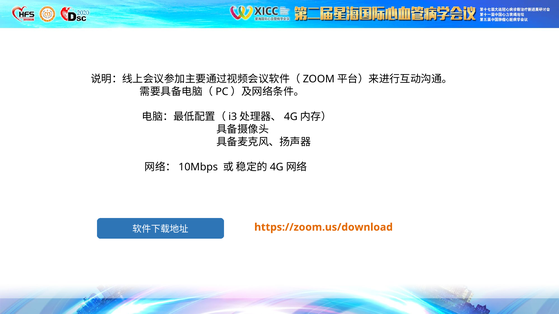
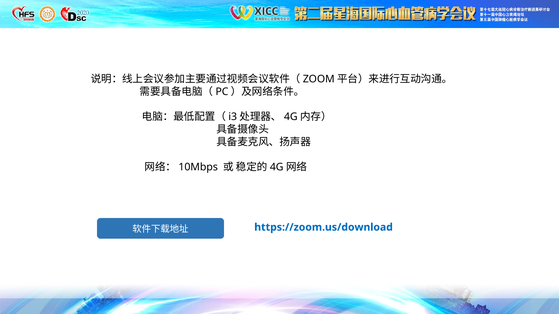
https://zoom.us/download colour: orange -> blue
